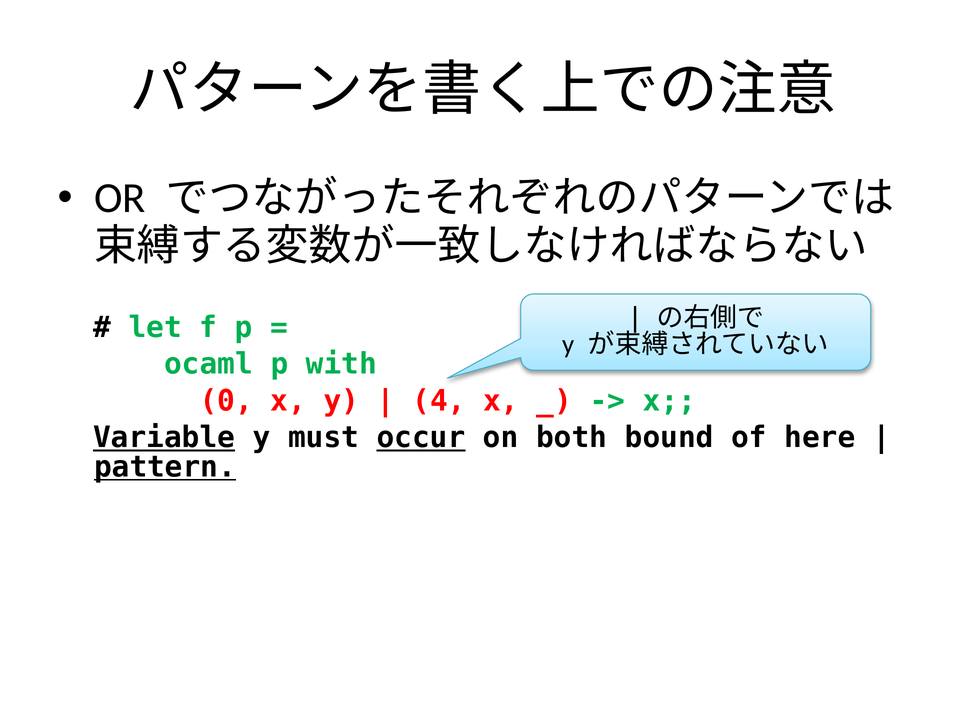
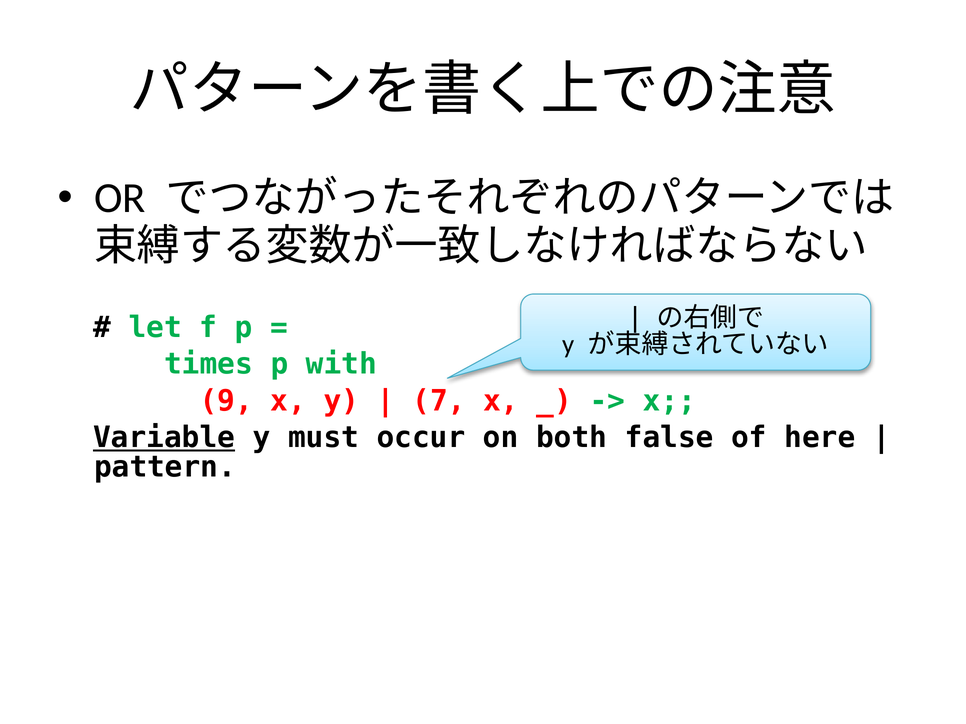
ocaml: ocaml -> times
0: 0 -> 9
4: 4 -> 7
occur underline: present -> none
bound: bound -> false
pattern underline: present -> none
